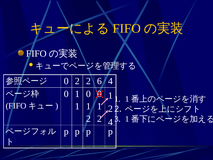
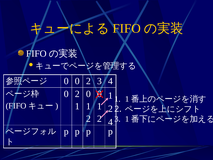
0 2: 2 -> 0
2 6: 6 -> 3
1 at (77, 94): 1 -> 2
